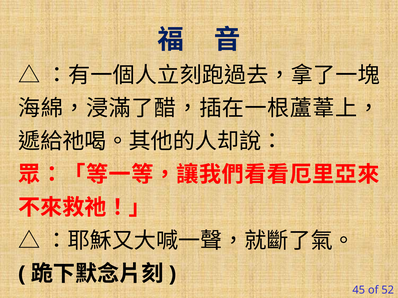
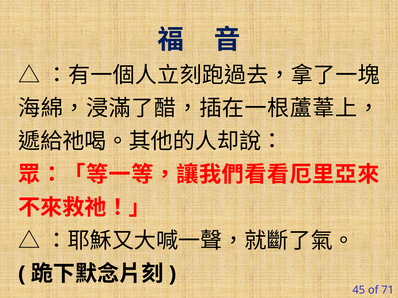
52: 52 -> 71
